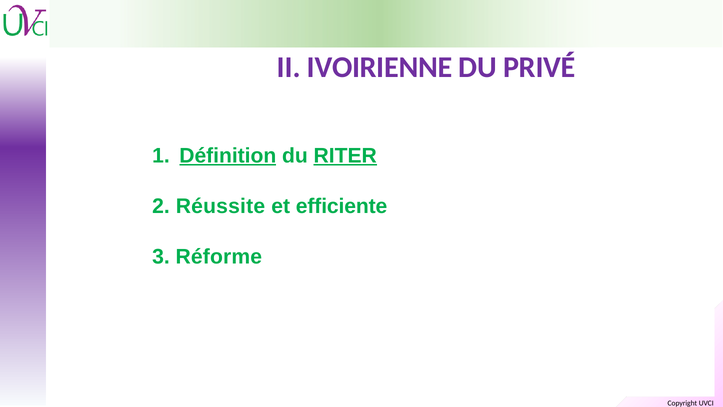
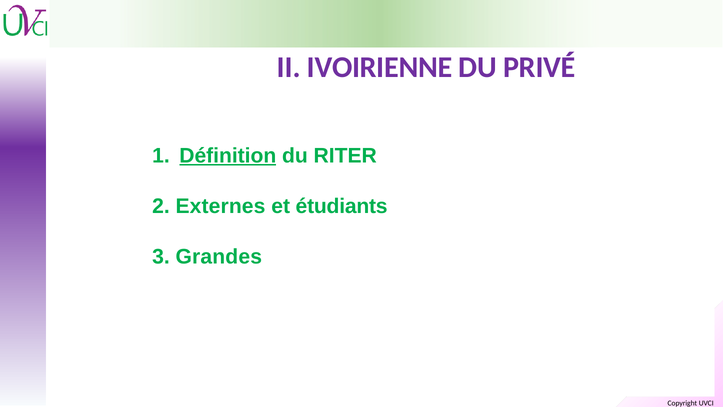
RITER underline: present -> none
Réussite: Réussite -> Externes
efficiente: efficiente -> étudiants
Réforme: Réforme -> Grandes
